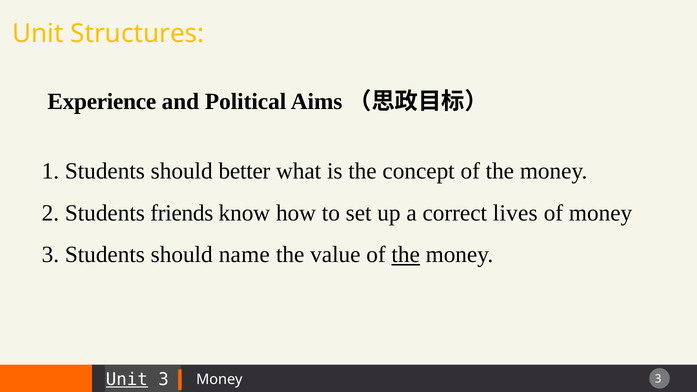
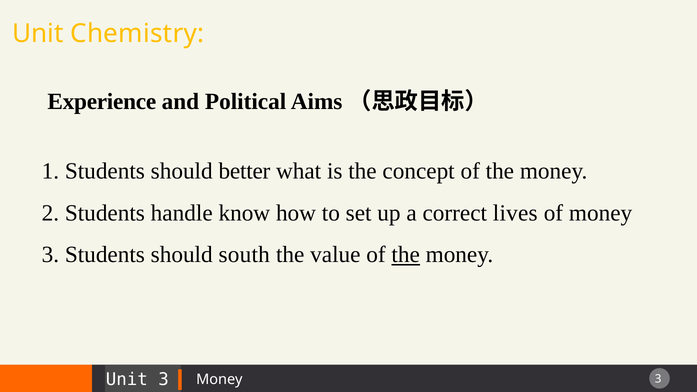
Structures: Structures -> Chemistry
friends: friends -> handle
name: name -> south
Unit at (127, 380) underline: present -> none
